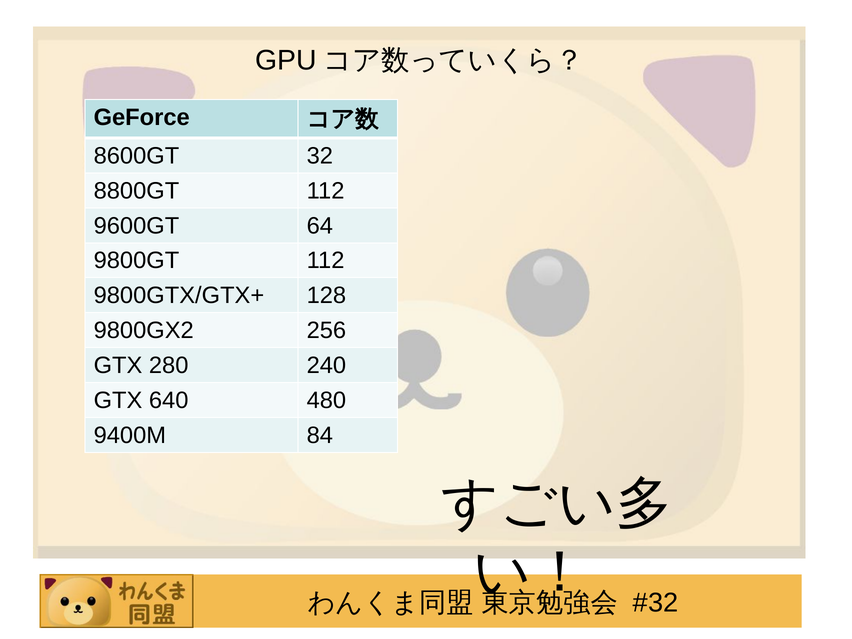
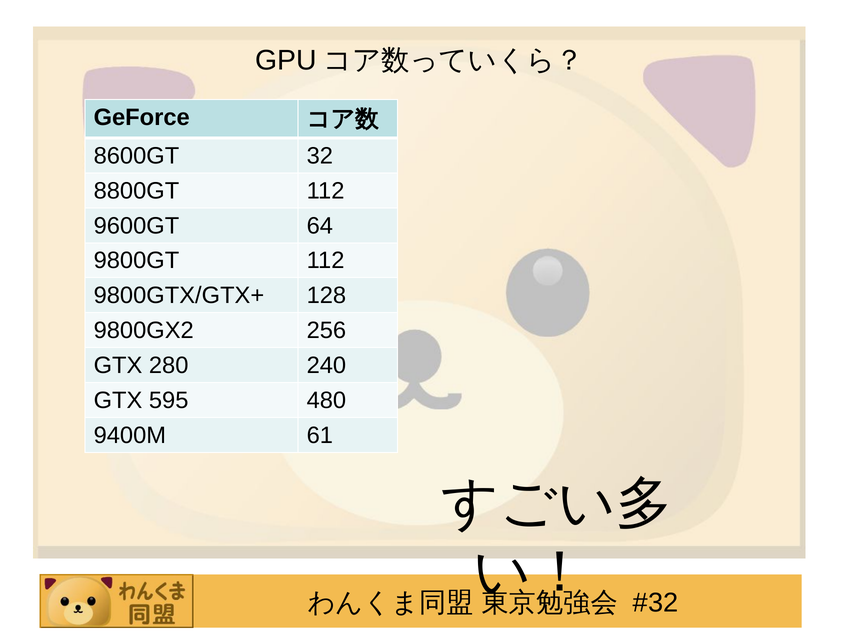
640: 640 -> 595
84: 84 -> 61
